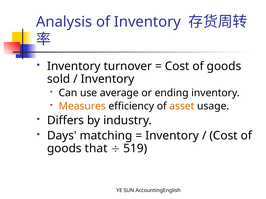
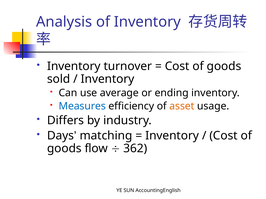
Measures colour: orange -> blue
that: that -> flow
519: 519 -> 362
